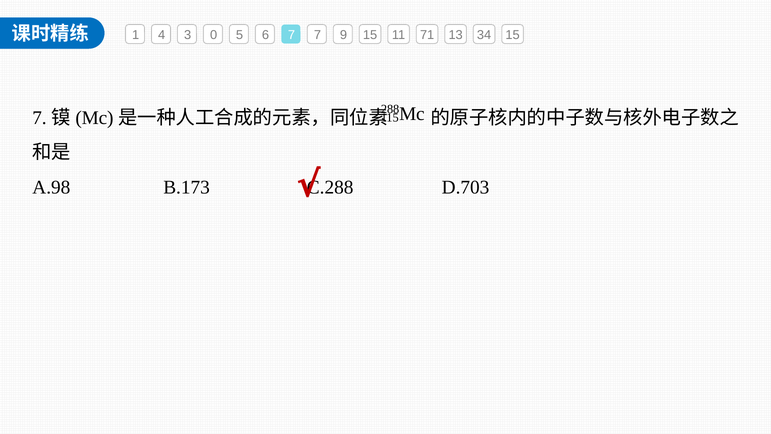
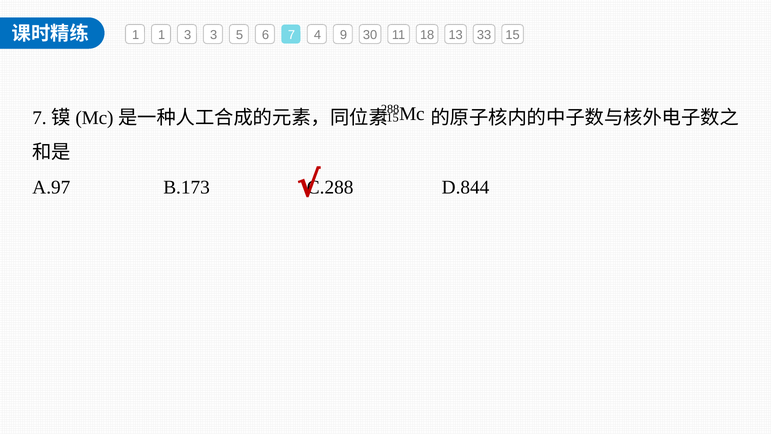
1 4: 4 -> 1
3 0: 0 -> 3
7 7: 7 -> 4
9 15: 15 -> 30
71: 71 -> 18
34: 34 -> 33
A.98: A.98 -> A.97
D.703: D.703 -> D.844
